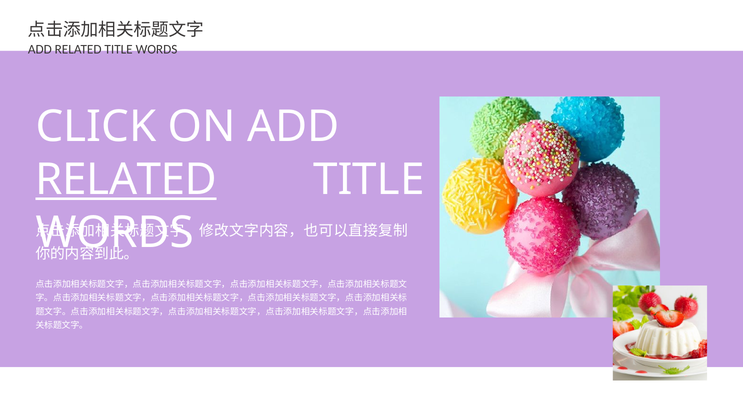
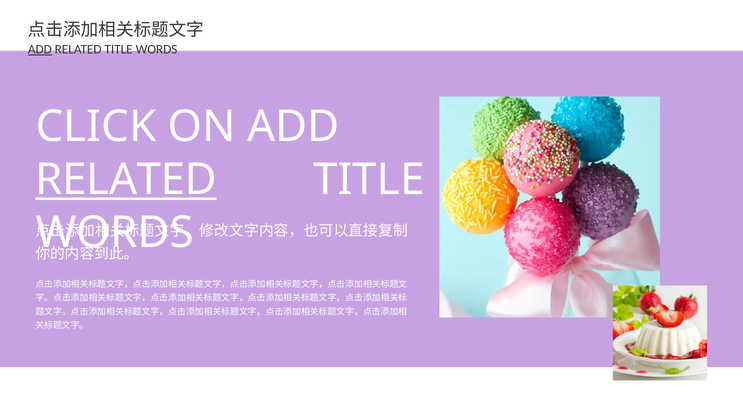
ADD at (40, 49) underline: none -> present
